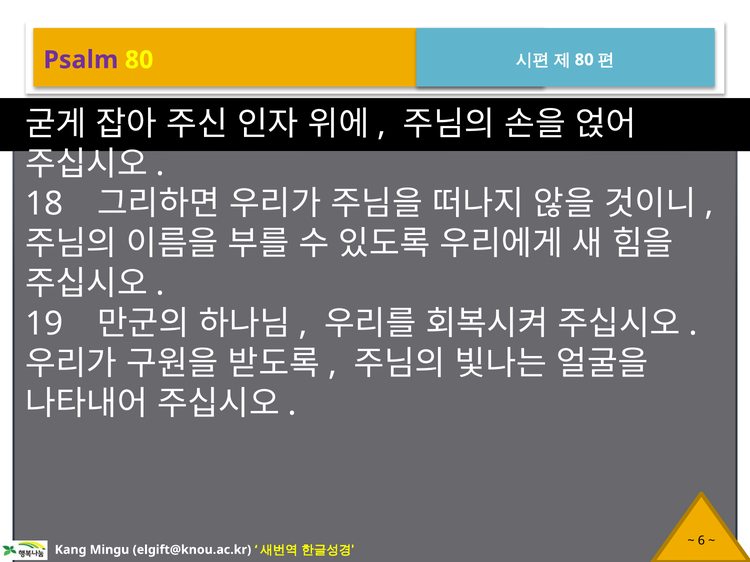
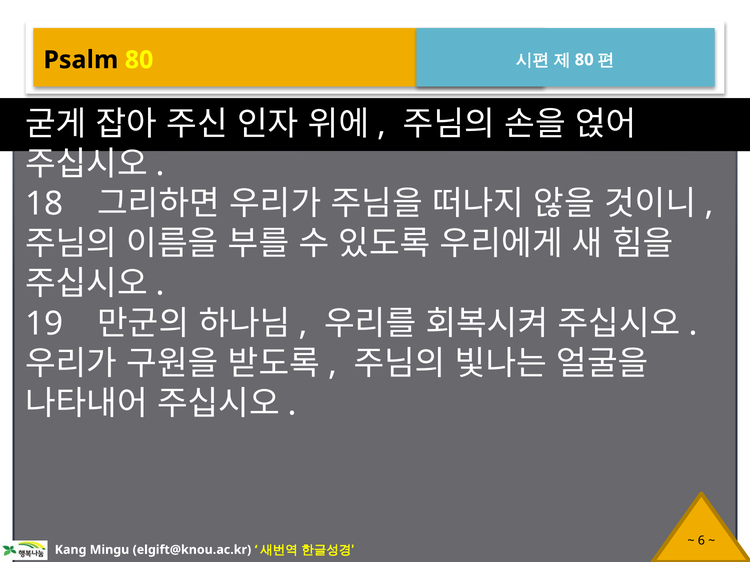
Psalm colour: purple -> black
